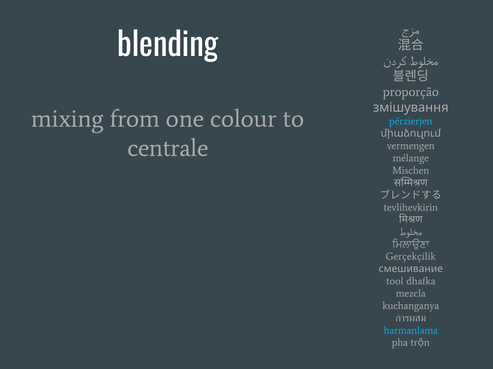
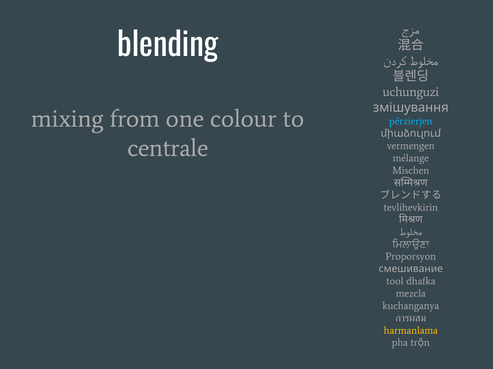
proporção: proporção -> uchunguzi
Gerçekçilik: Gerçekçilik -> Proporsyon
harmanlama colour: light blue -> yellow
